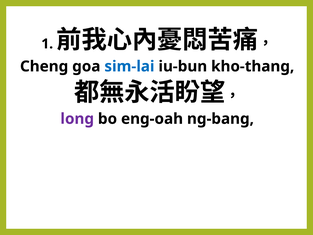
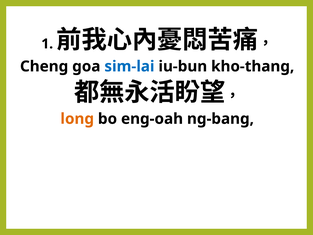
long colour: purple -> orange
